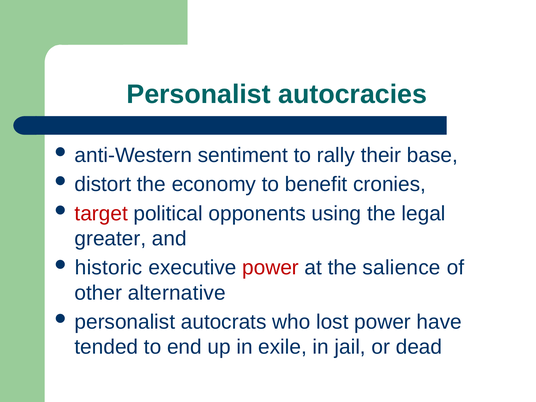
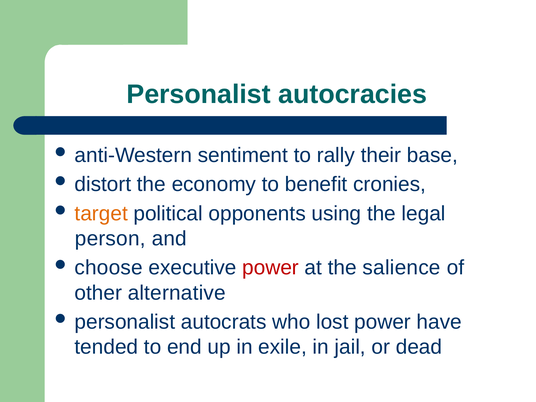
target colour: red -> orange
greater: greater -> person
historic: historic -> choose
